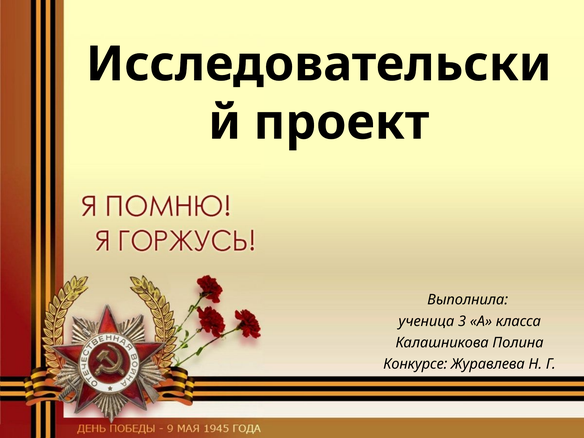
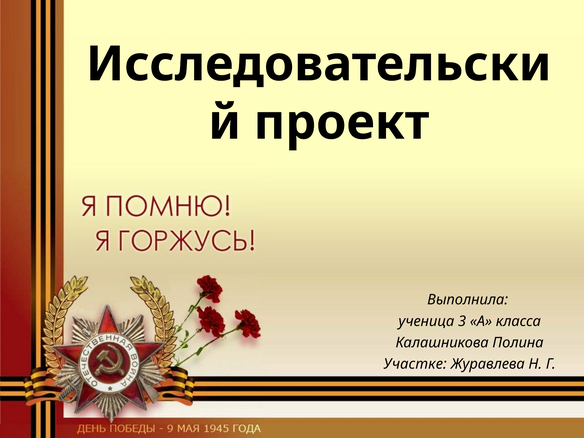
Конкурсе: Конкурсе -> Участке
